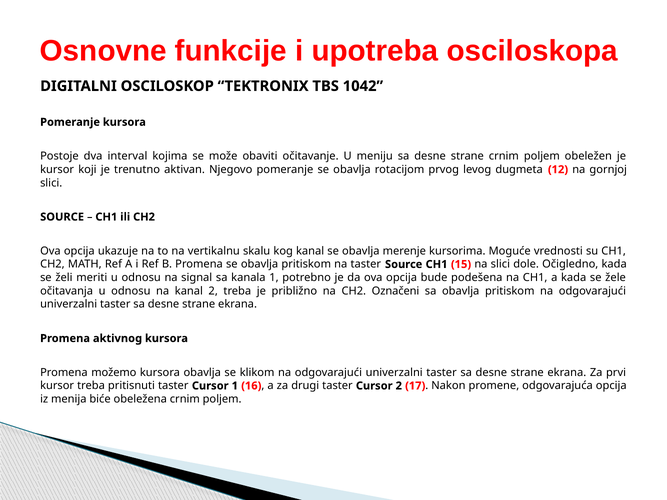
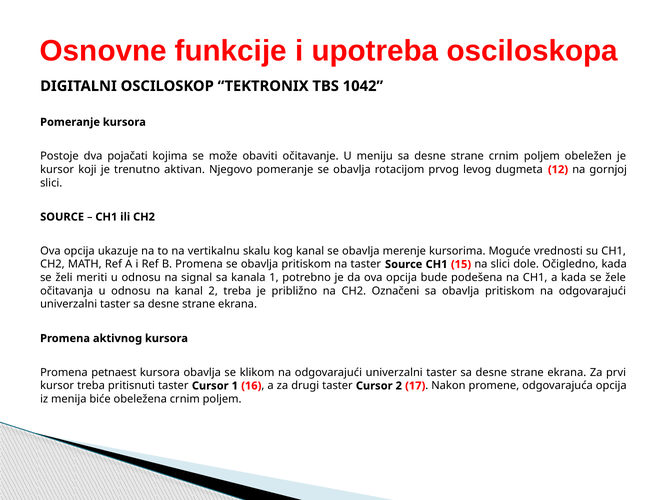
interval: interval -> pojačati
možemo: možemo -> petnaest
